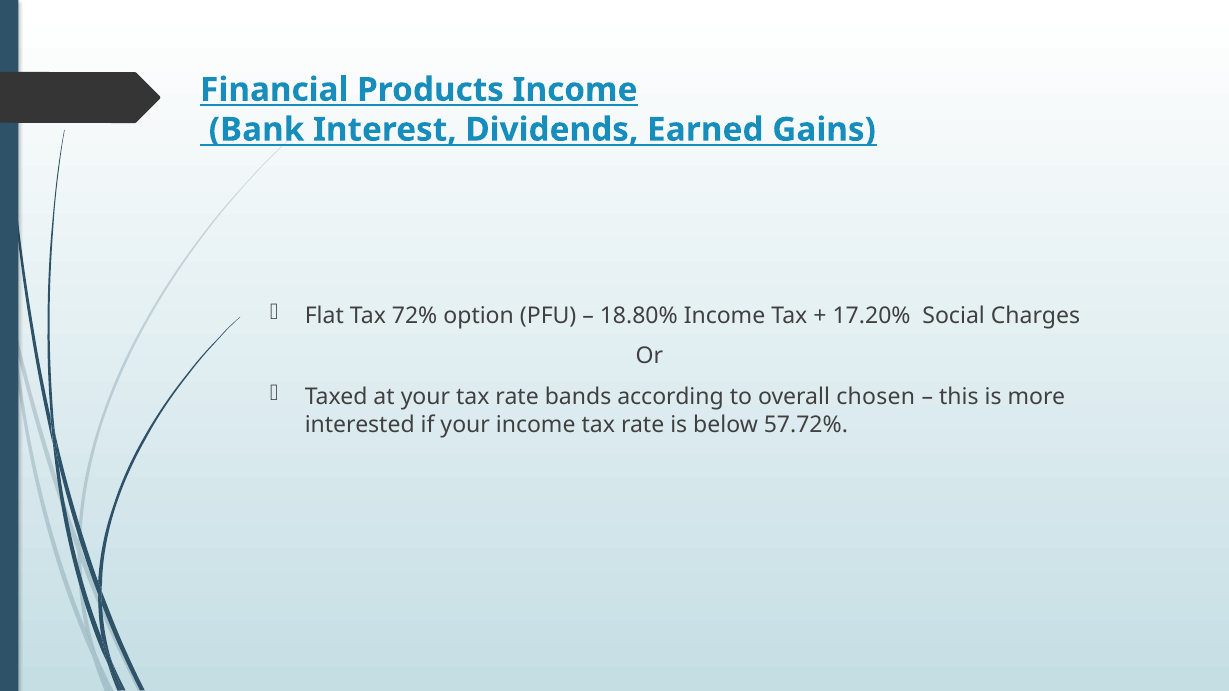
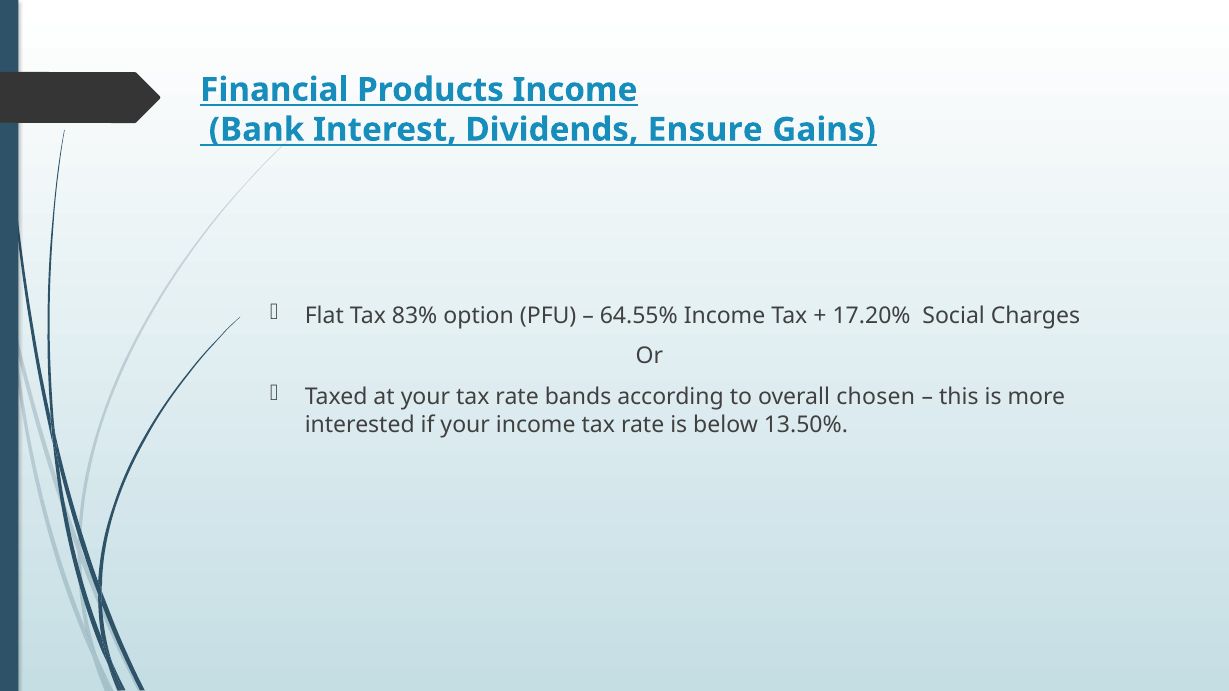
Earned: Earned -> Ensure
72%: 72% -> 83%
18.80%: 18.80% -> 64.55%
57.72%: 57.72% -> 13.50%
